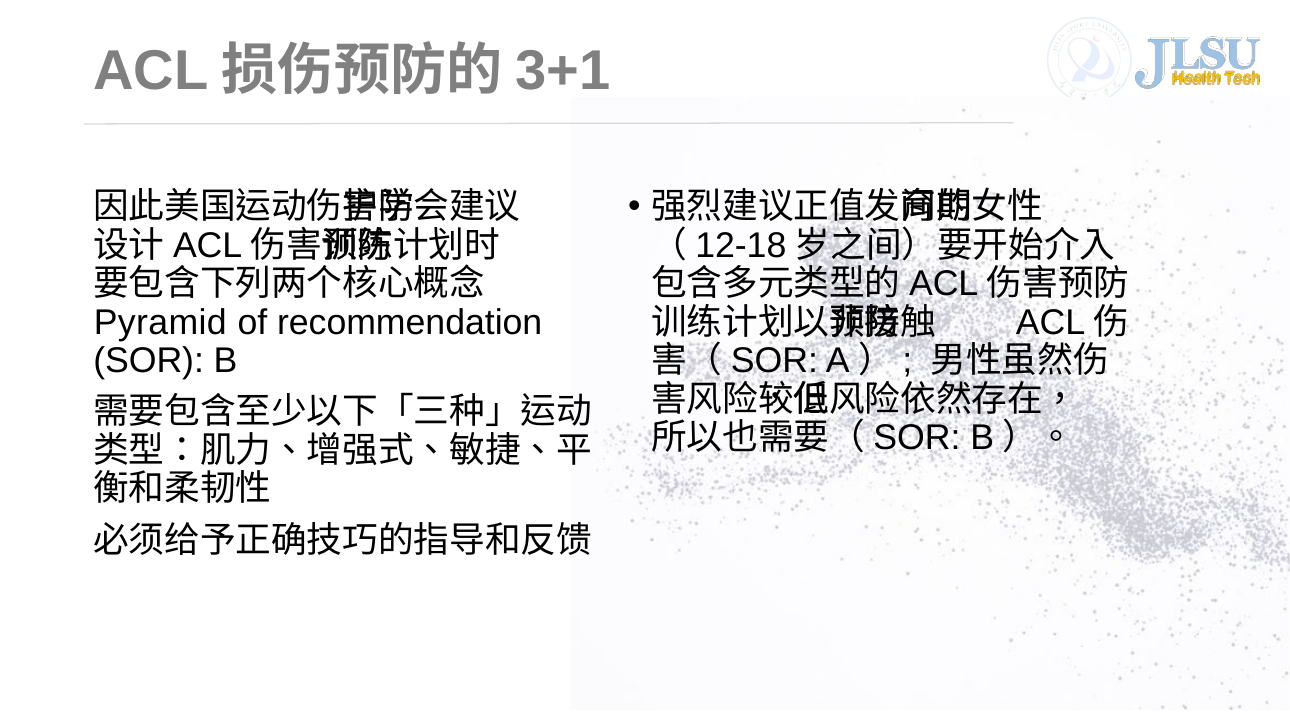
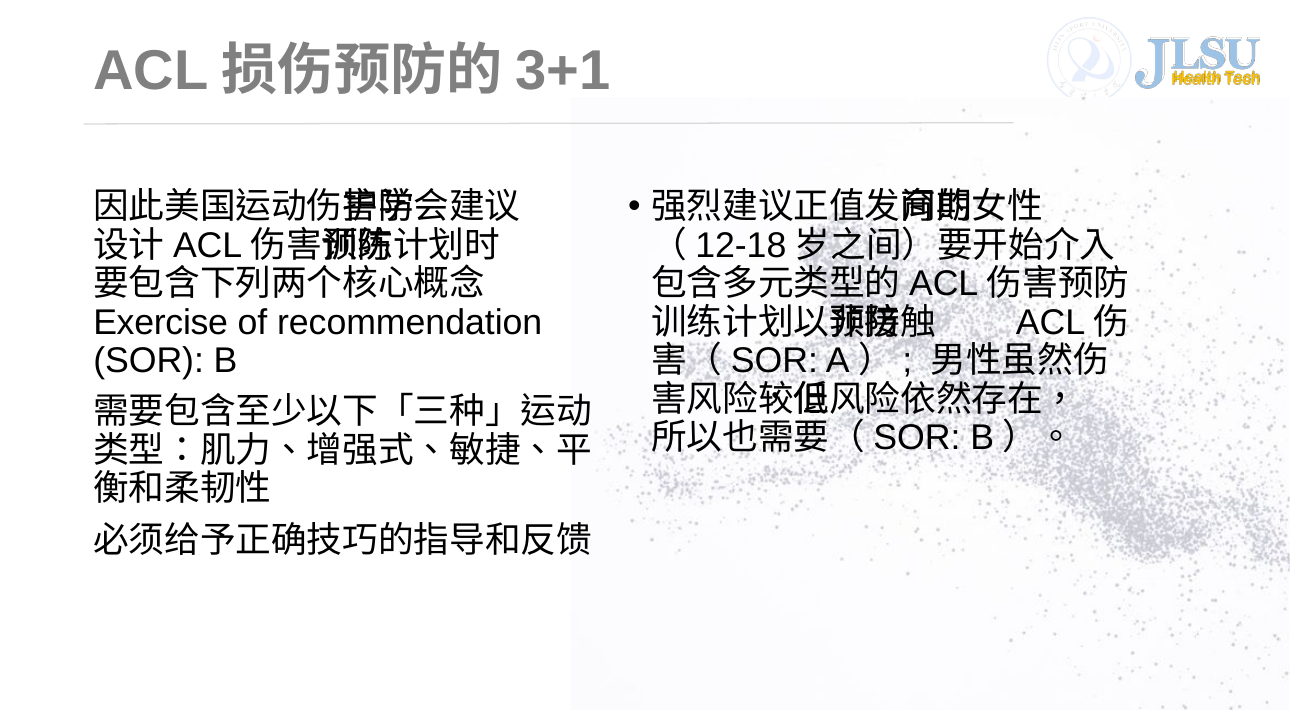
Pyramid: Pyramid -> Exercise
